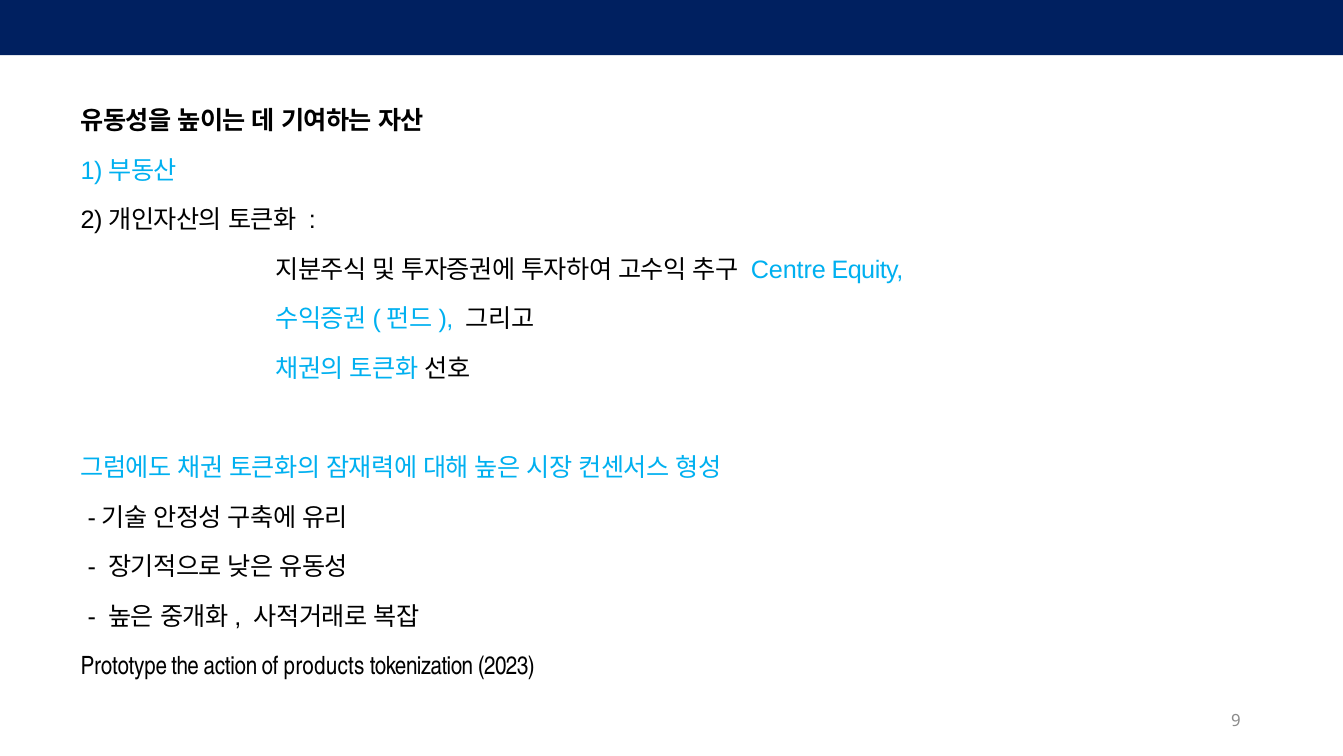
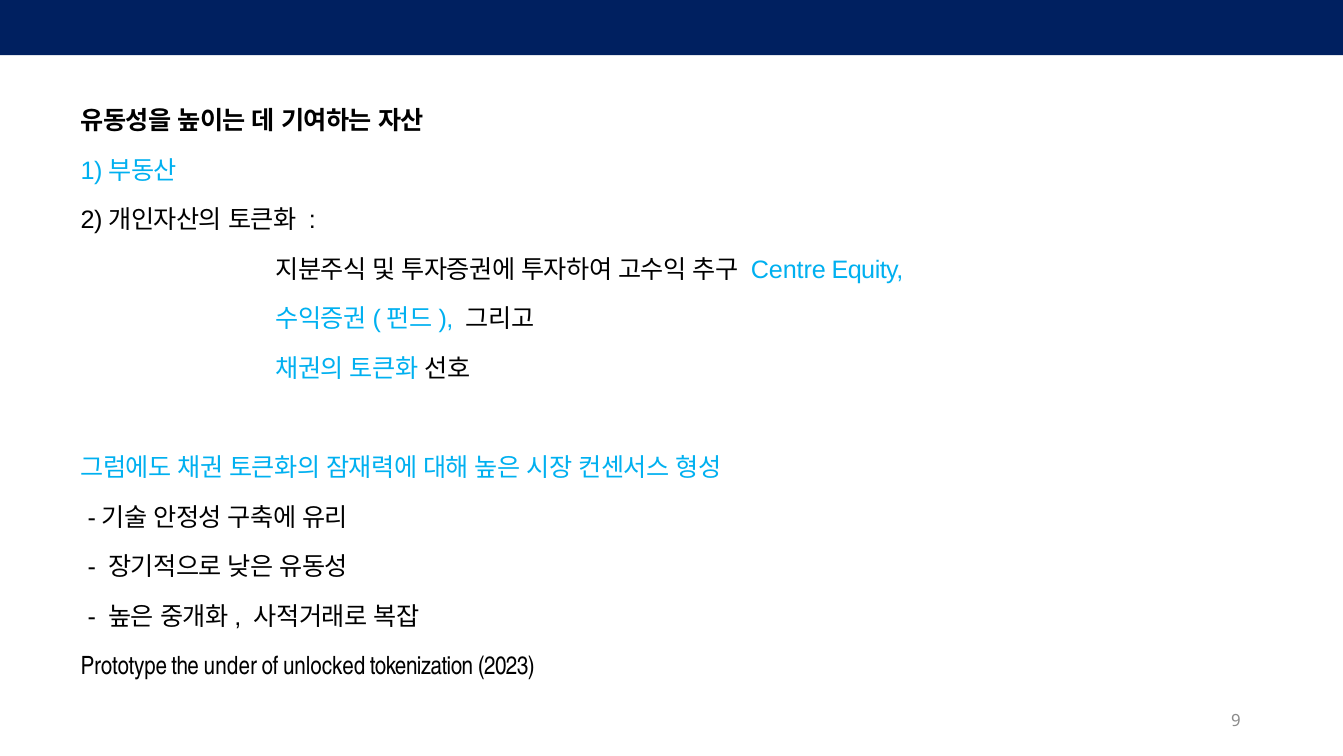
action: action -> under
products: products -> unlocked
